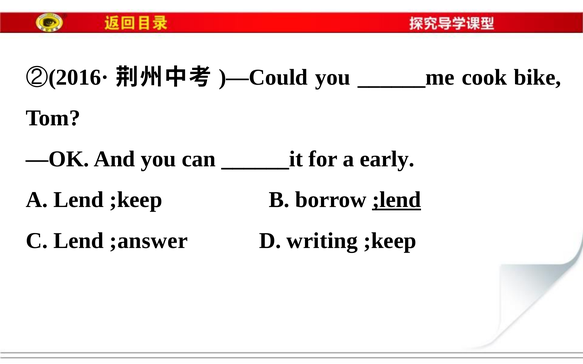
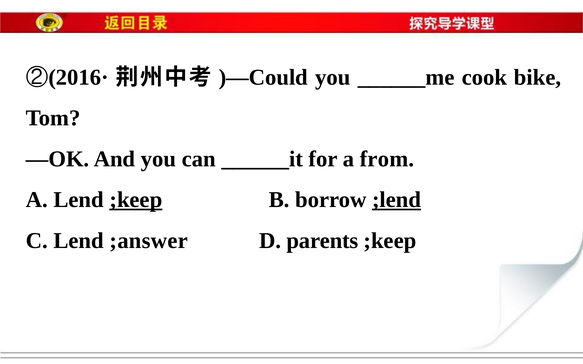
early: early -> from
;keep at (136, 200) underline: none -> present
writing: writing -> parents
